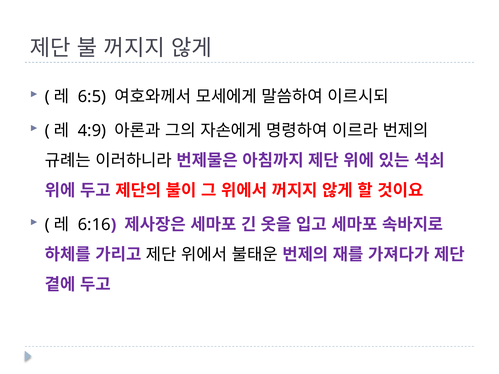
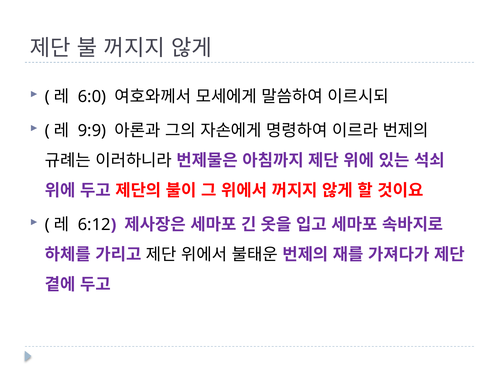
6:5: 6:5 -> 6:0
4:9: 4:9 -> 9:9
6:16: 6:16 -> 6:12
